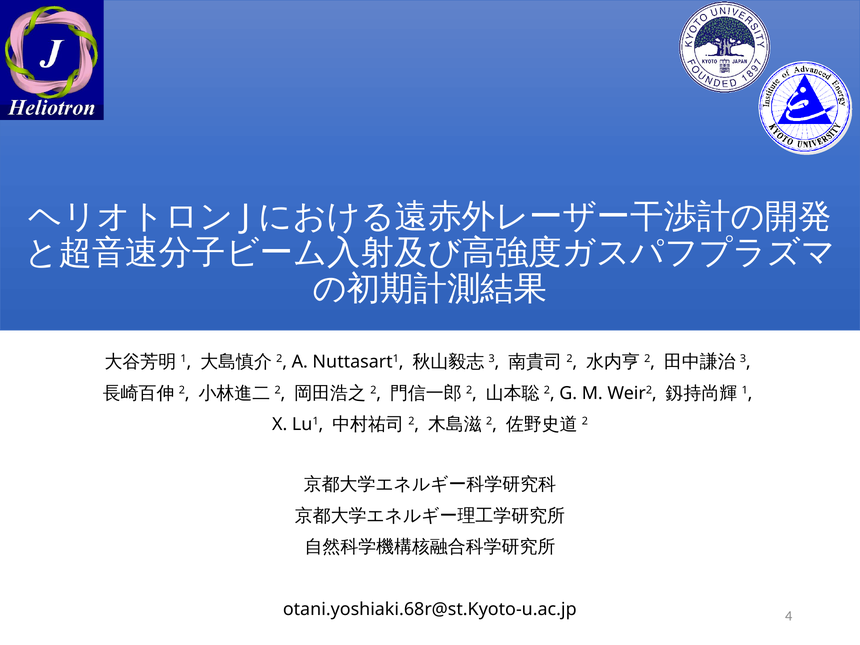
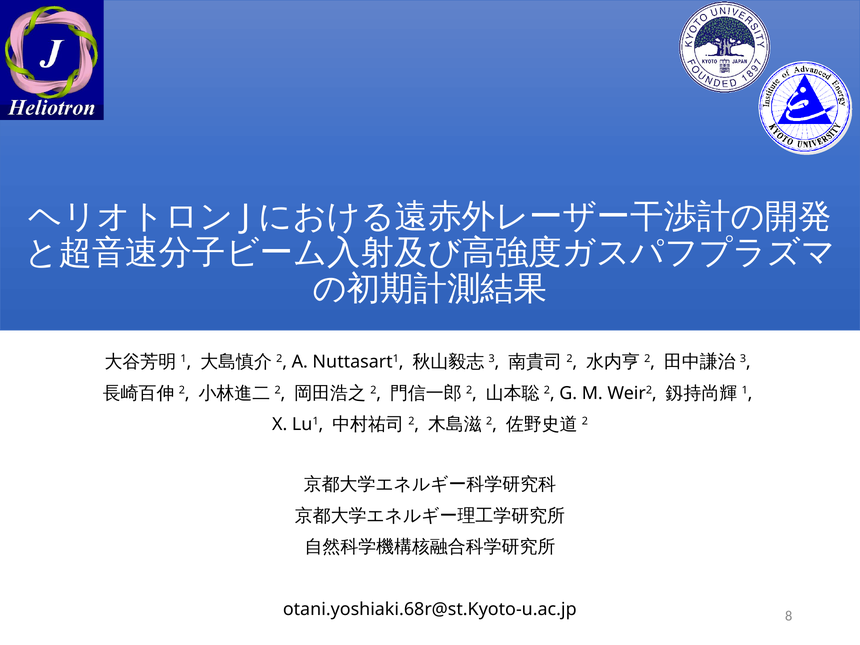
4: 4 -> 8
